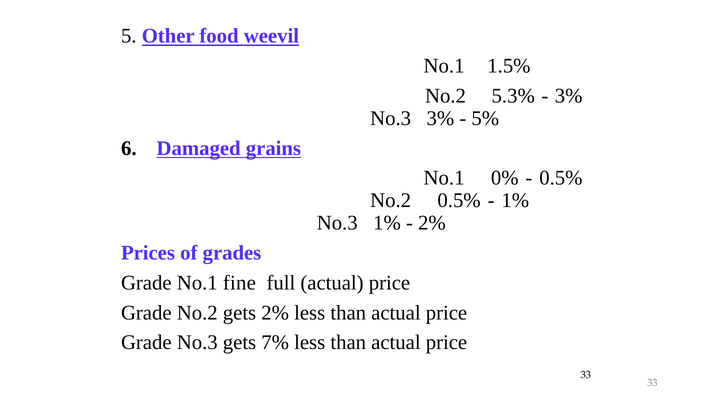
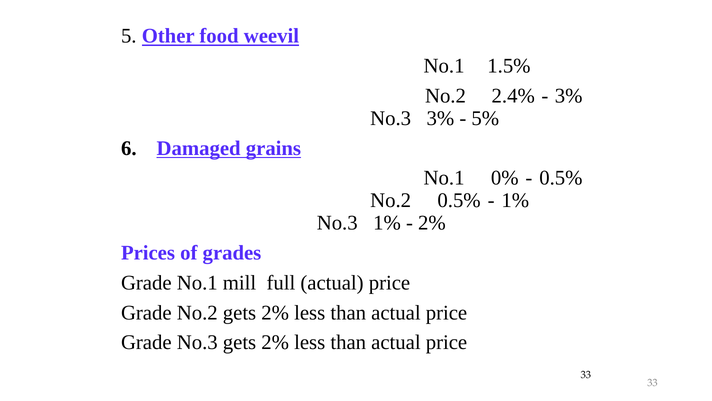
5.3%: 5.3% -> 2.4%
fine: fine -> mill
No.3 gets 7%: 7% -> 2%
